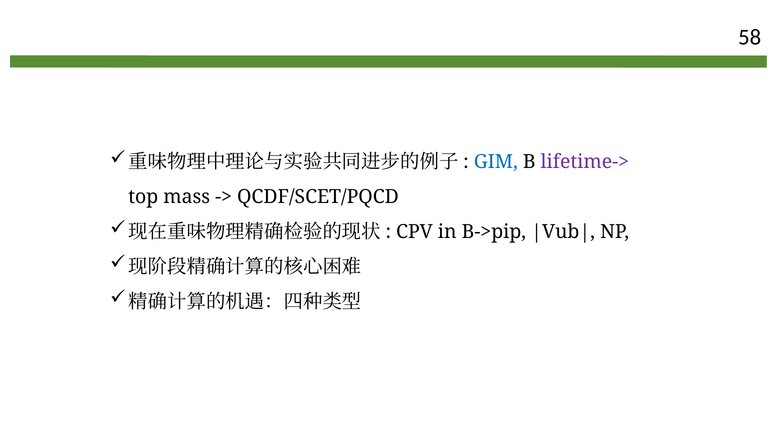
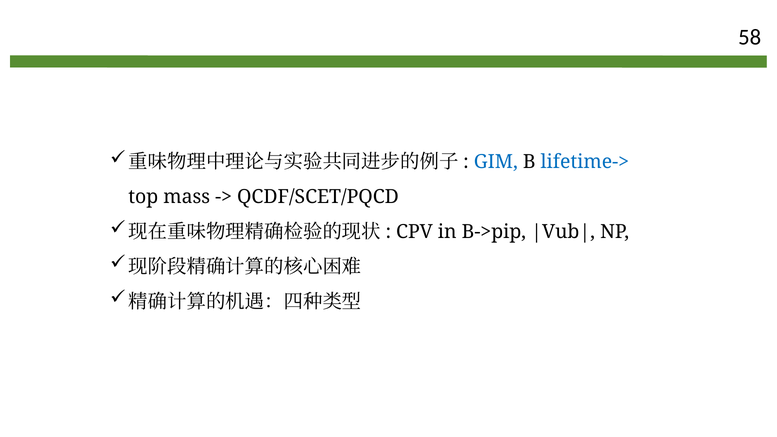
lifetime-> colour: purple -> blue
